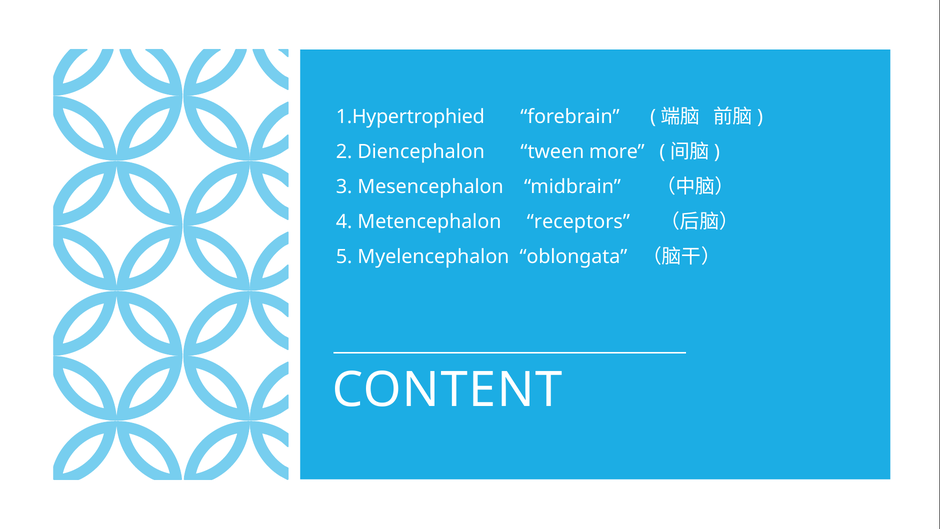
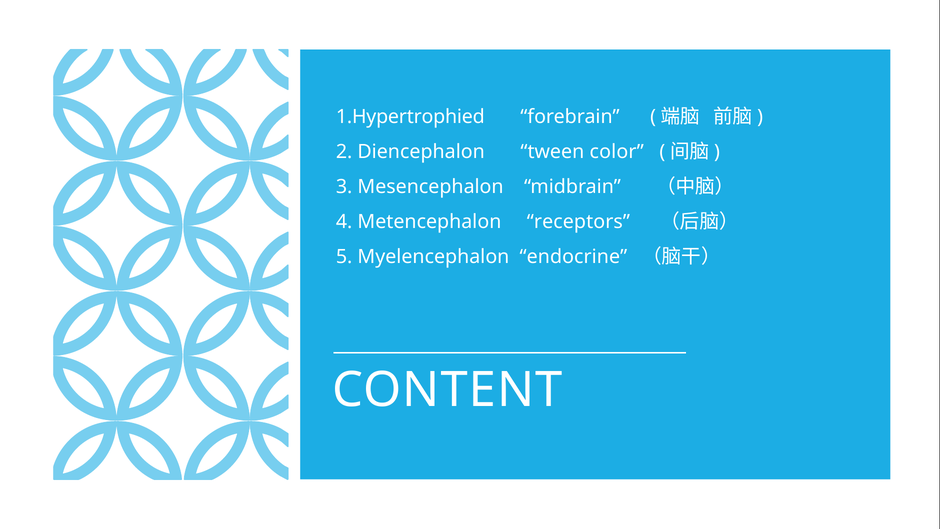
more: more -> color
oblongata: oblongata -> endocrine
